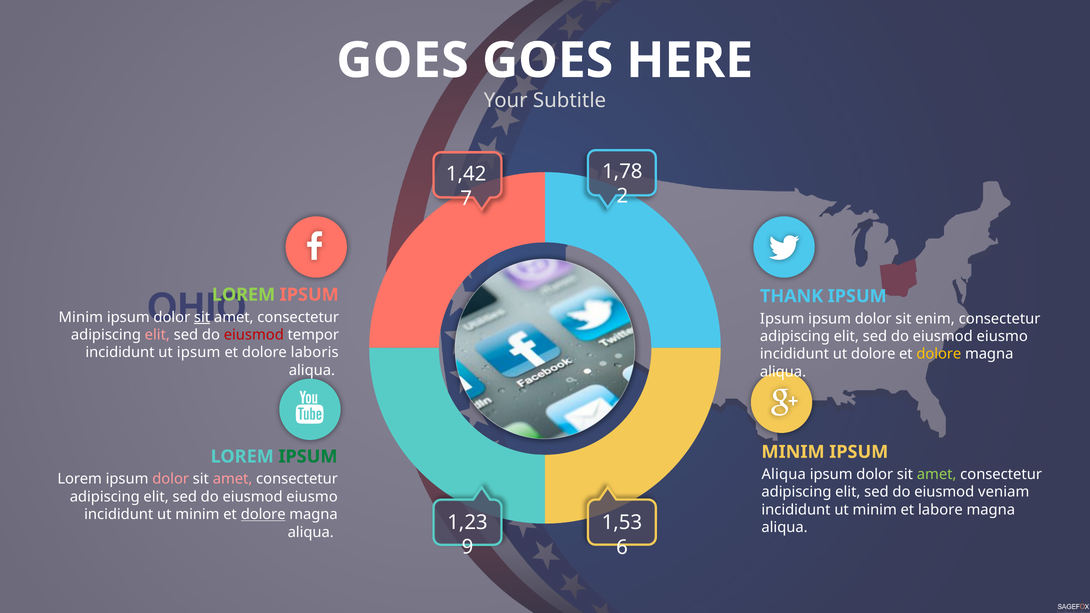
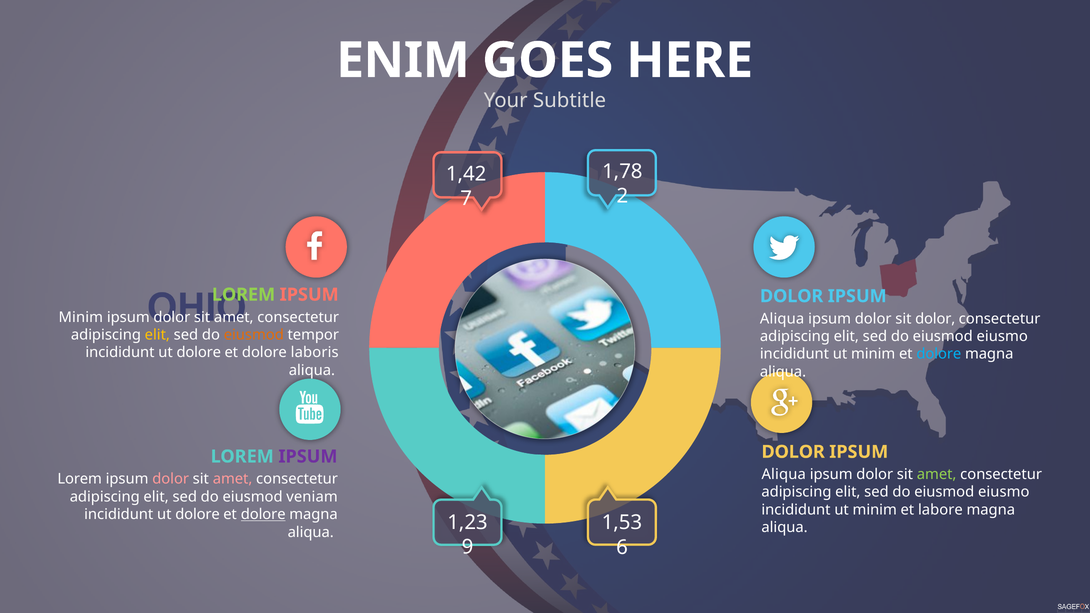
GOES at (402, 61): GOES -> ENIM
THANK at (792, 296): THANK -> DOLOR
sit at (202, 317) underline: present -> none
Ipsum at (782, 319): Ipsum -> Aliqua
sit enim: enim -> dolor
elit at (157, 335) colour: pink -> yellow
eiusmod at (254, 335) colour: red -> orange
ipsum at (199, 353): ipsum -> dolore
dolore at (873, 354): dolore -> minim
dolore at (939, 354) colour: yellow -> light blue
MINIM at (793, 452): MINIM -> DOLOR
IPSUM at (308, 457) colour: green -> purple
veniam at (1004, 492): veniam -> eiusmo
eiusmo at (312, 497): eiusmo -> veniam
minim at (197, 515): minim -> dolore
